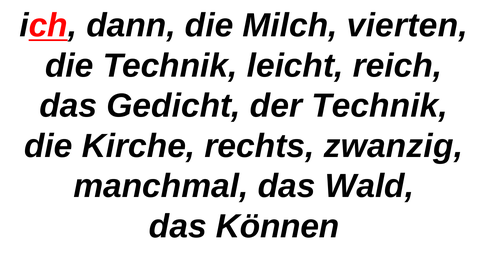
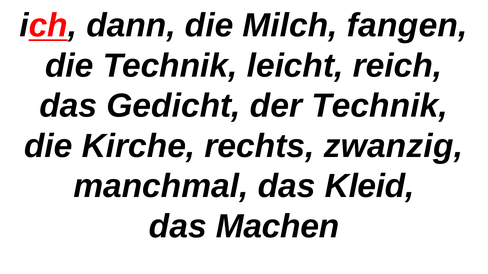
vierten: vierten -> fangen
Wald: Wald -> Kleid
Können: Können -> Machen
